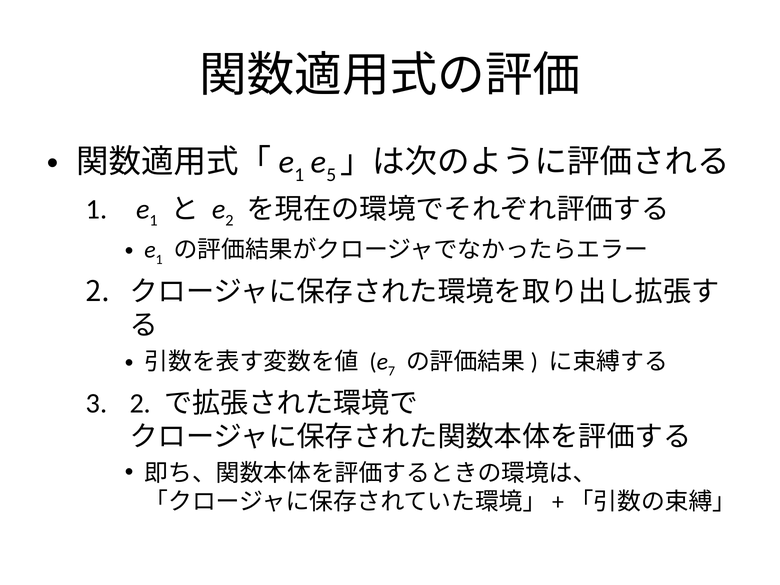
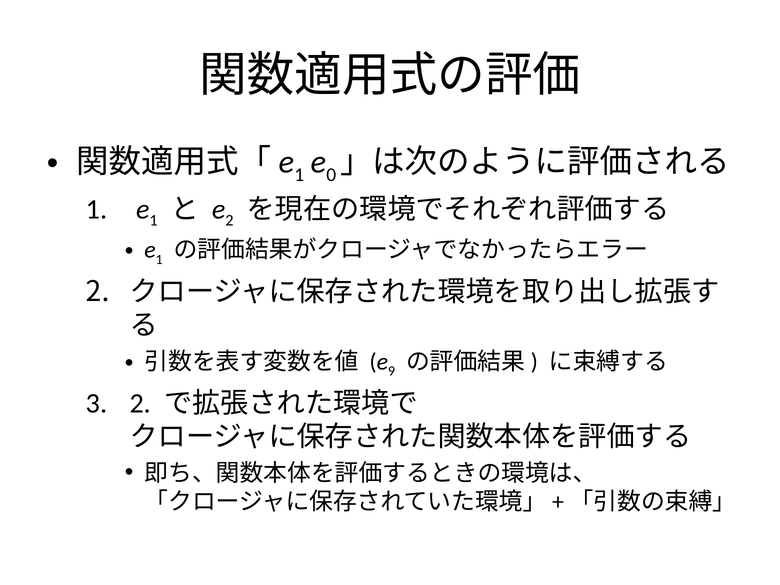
5: 5 -> 0
7: 7 -> 9
